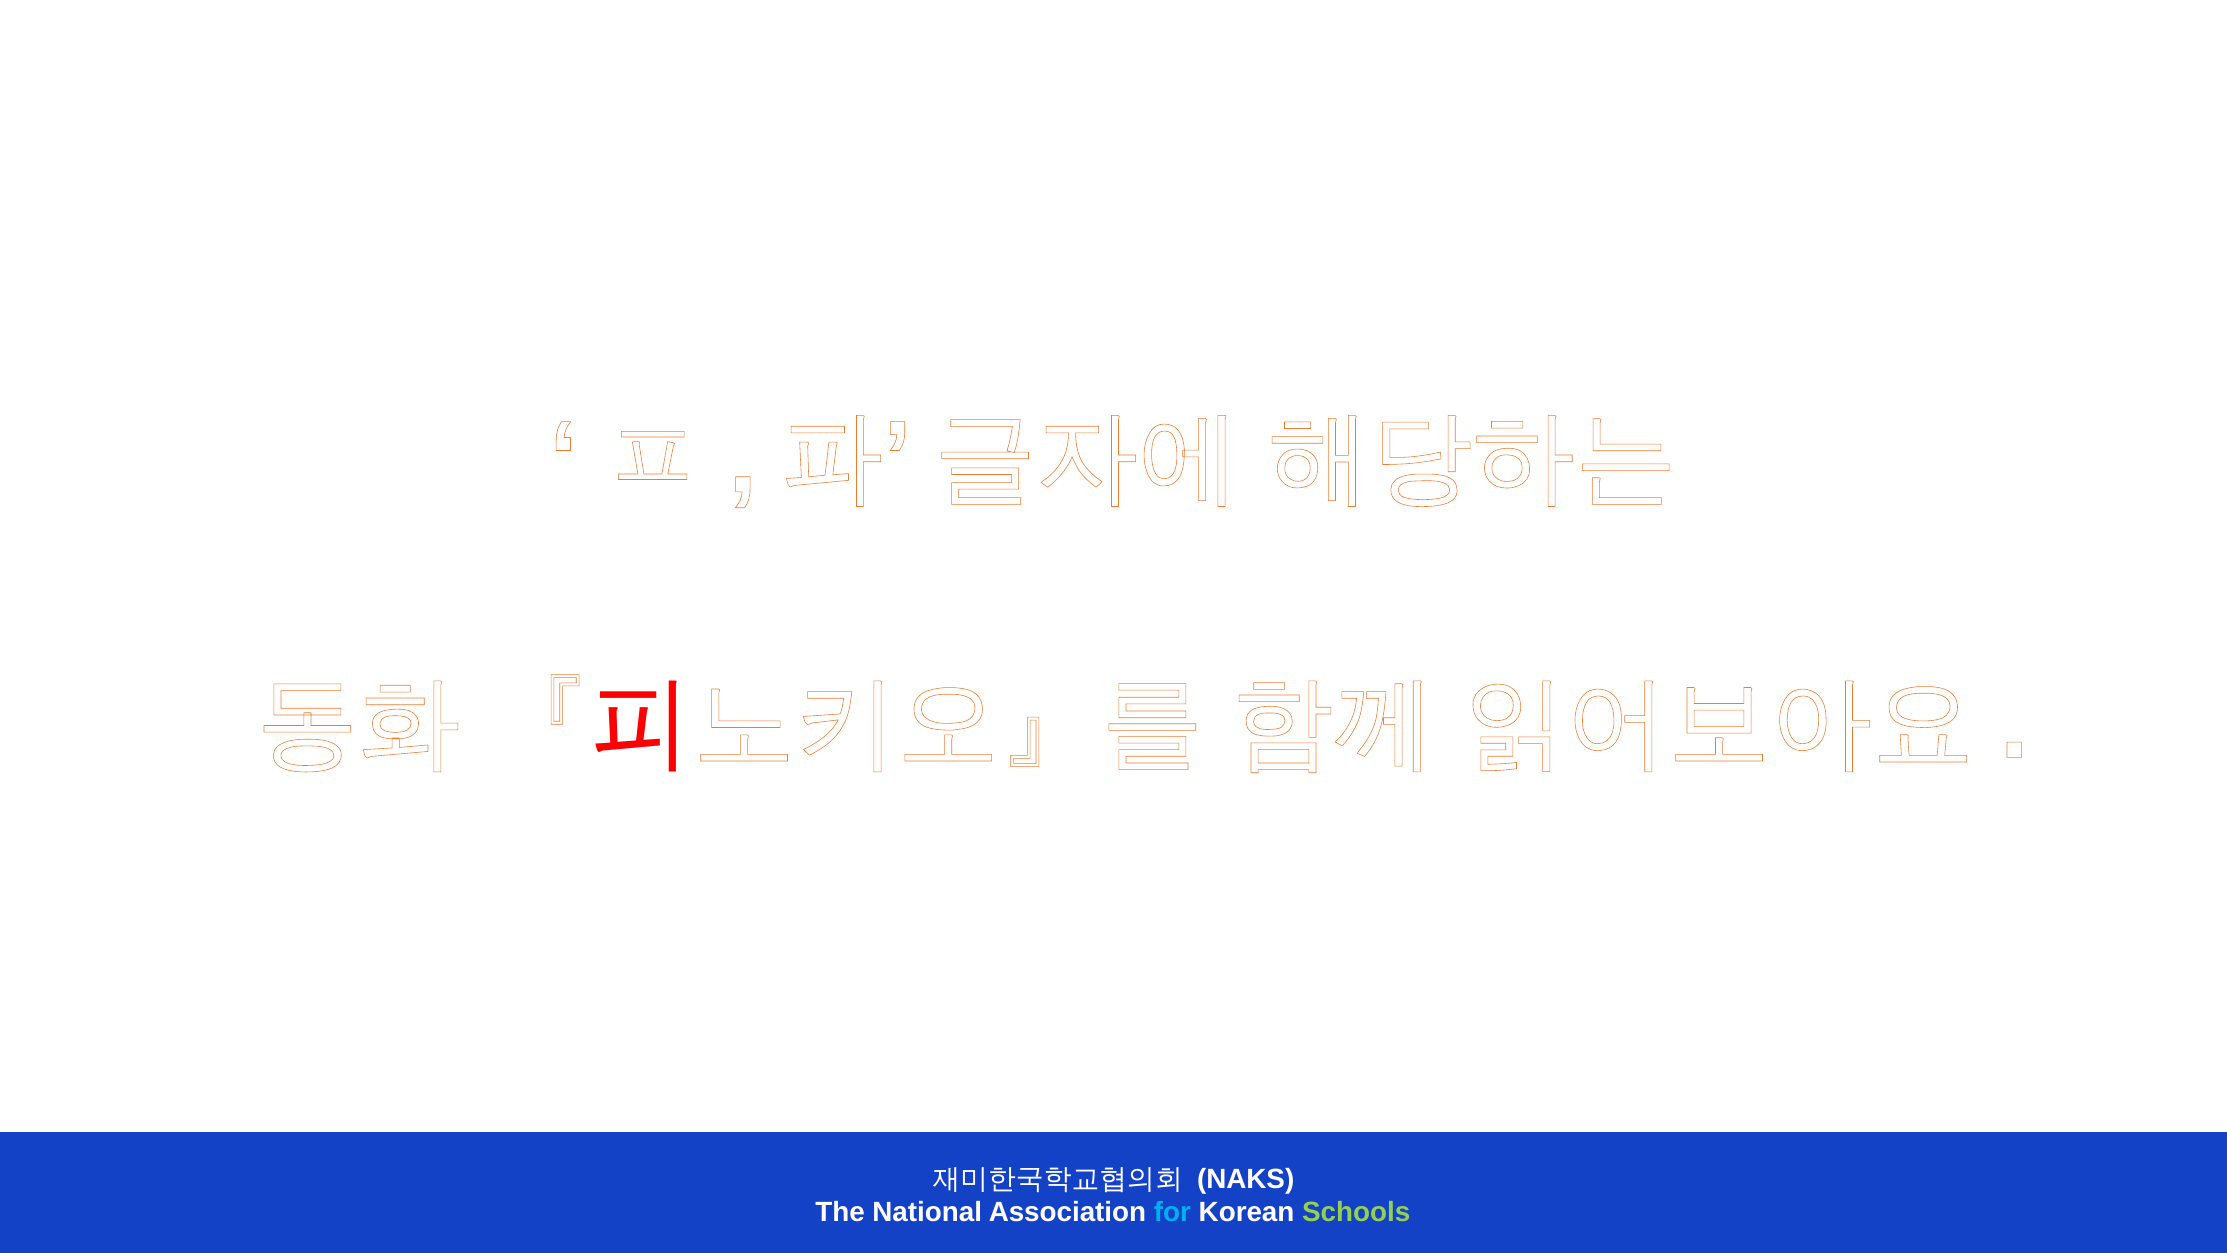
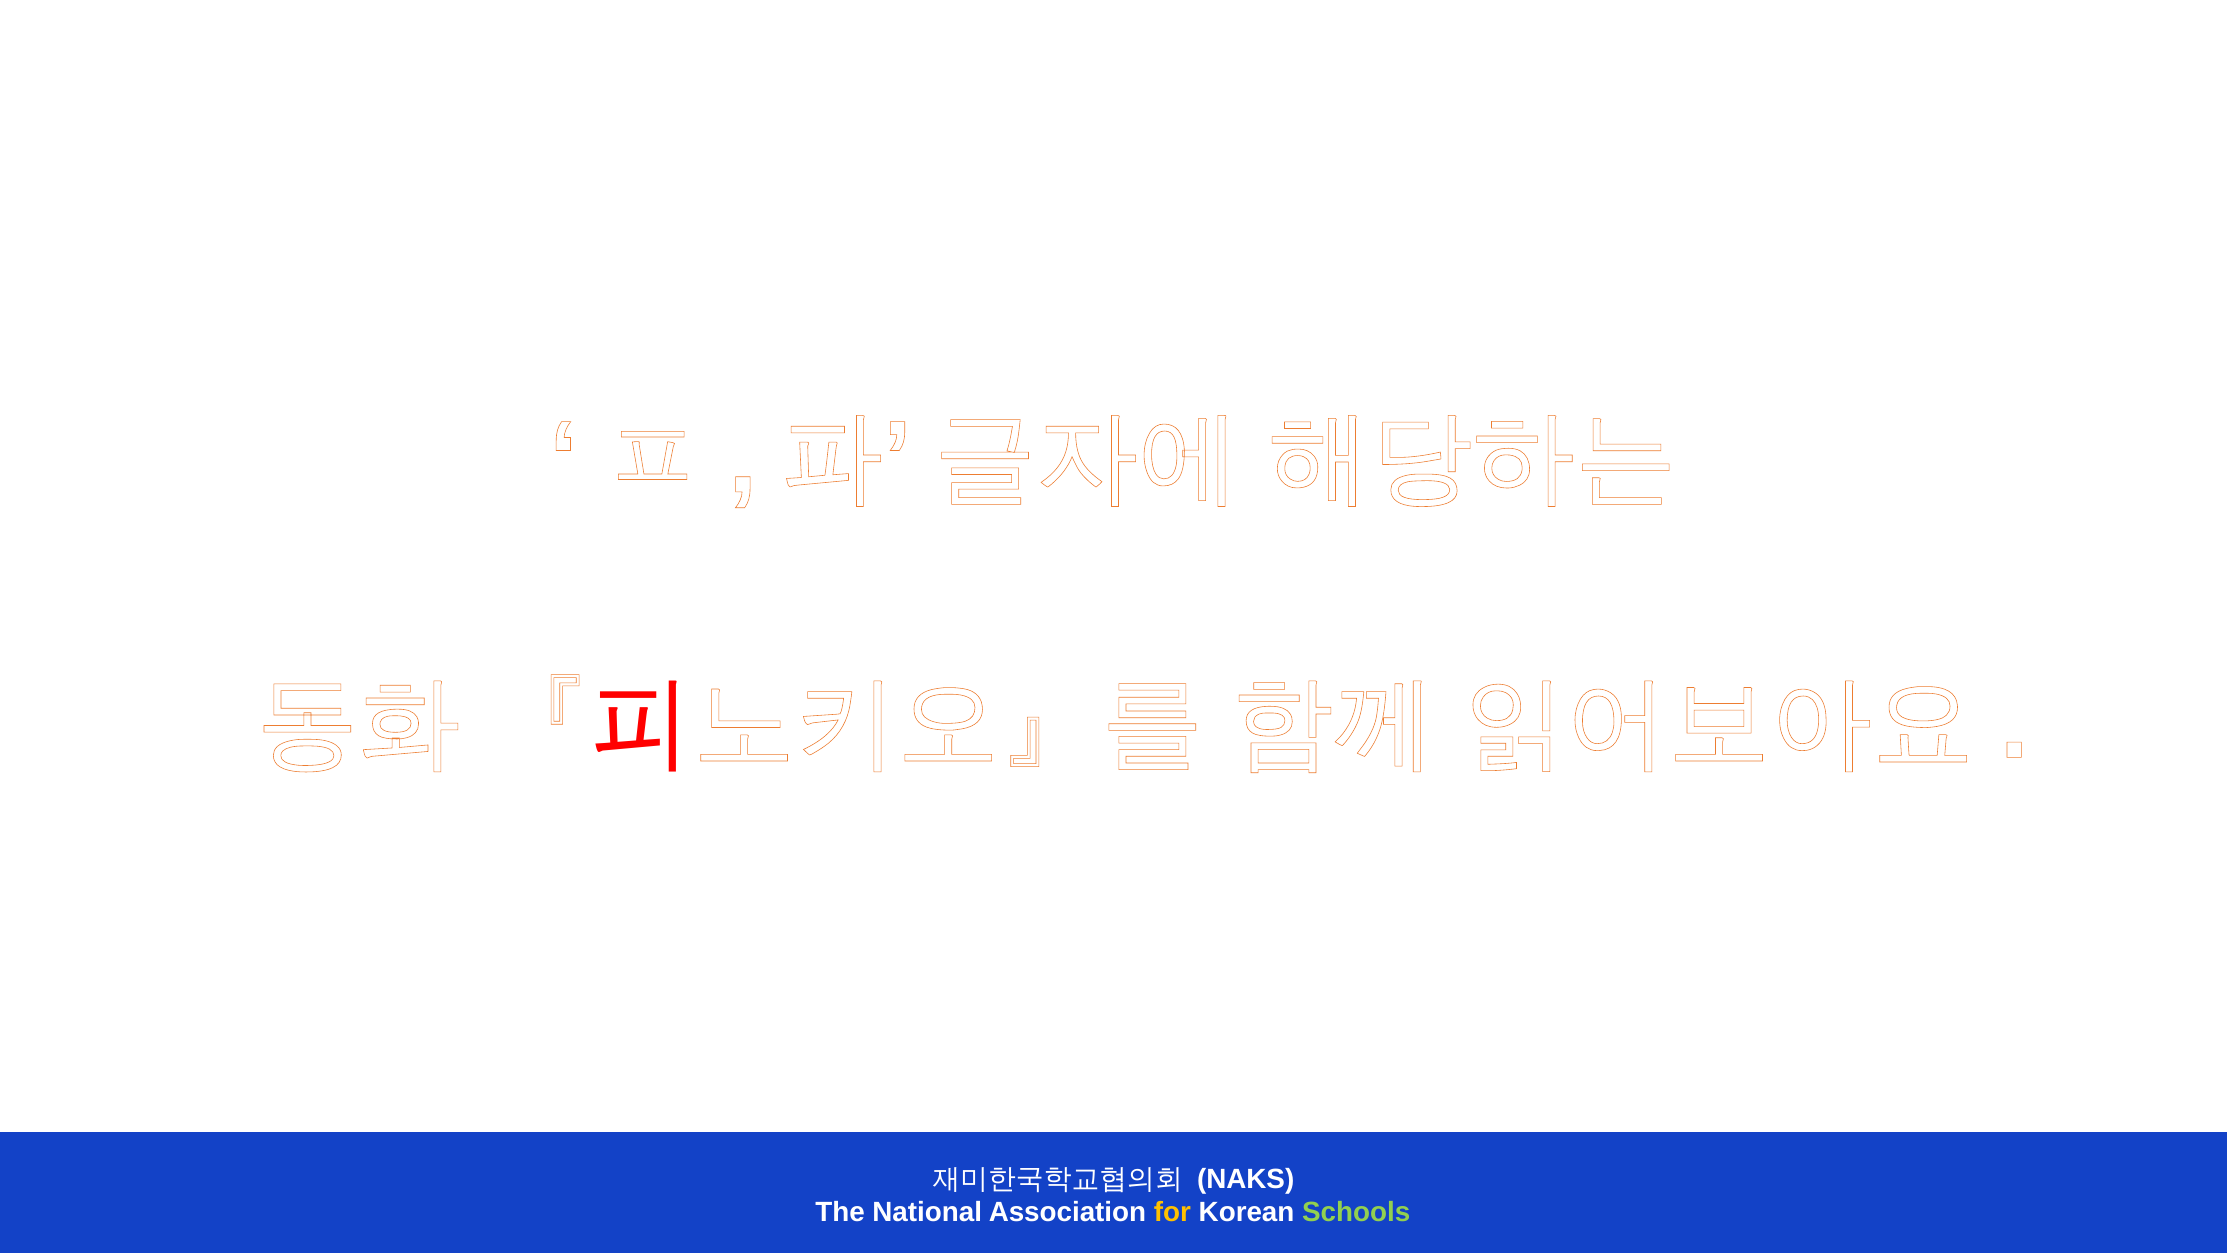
for colour: light blue -> yellow
